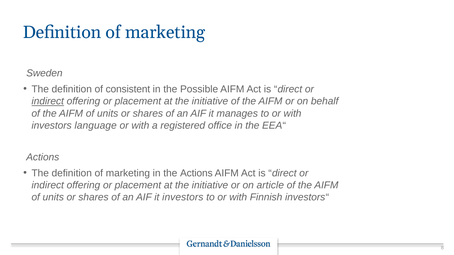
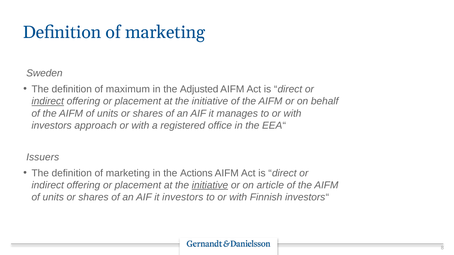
consistent: consistent -> maximum
Possible: Possible -> Adjusted
language: language -> approach
Actions at (43, 157): Actions -> Issuers
initiative at (210, 185) underline: none -> present
